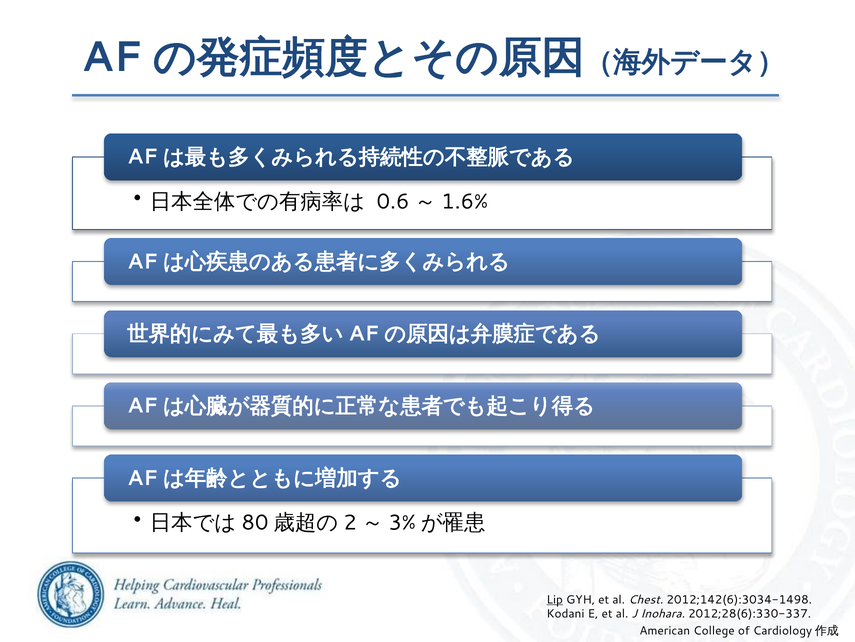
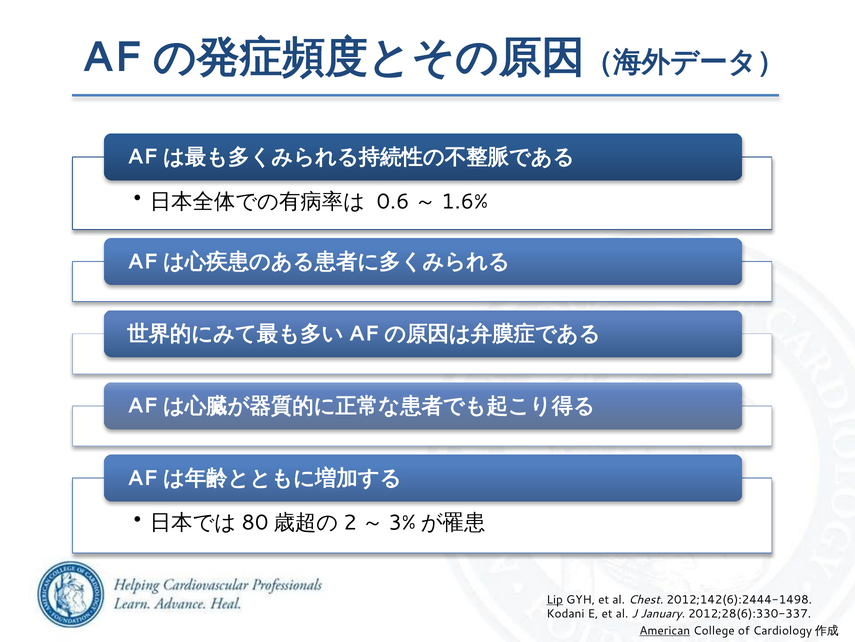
2012;142(6):3034-1498: 2012;142(6):3034-1498 -> 2012;142(6):2444-1498
Inohara: Inohara -> January
American underline: none -> present
